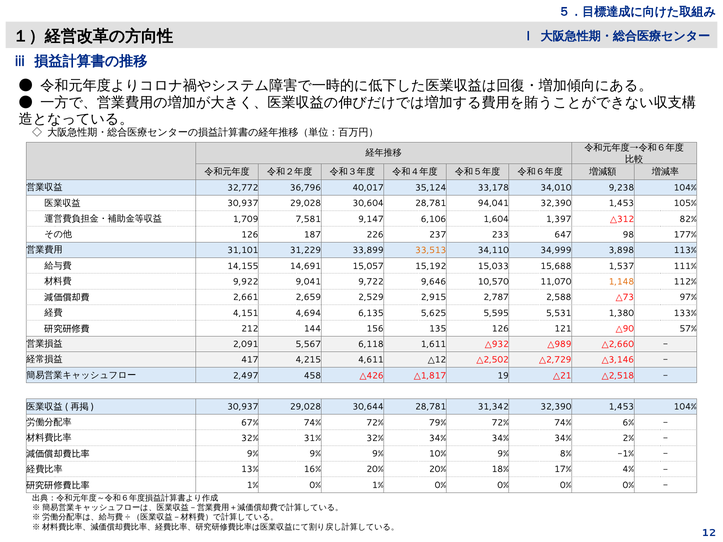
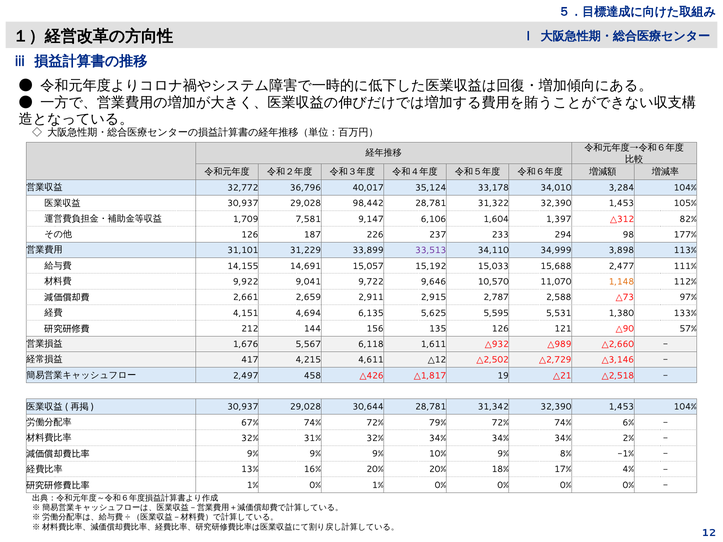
9,238: 9,238 -> 3,284
30,604: 30,604 -> 98,442
94,041: 94,041 -> 31,322
647: 647 -> 294
33,513 colour: orange -> purple
1,537: 1,537 -> 2,477
2,529: 2,529 -> 2,911
2,091: 2,091 -> 1,676
